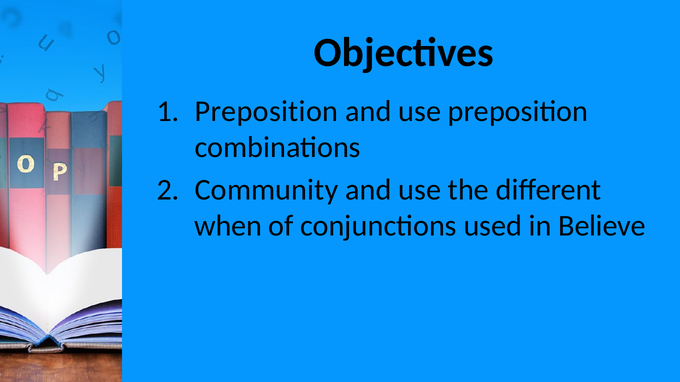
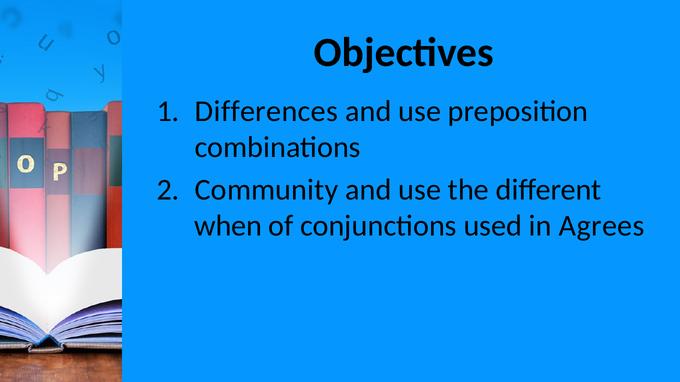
Preposition at (266, 111): Preposition -> Differences
Believe: Believe -> Agrees
